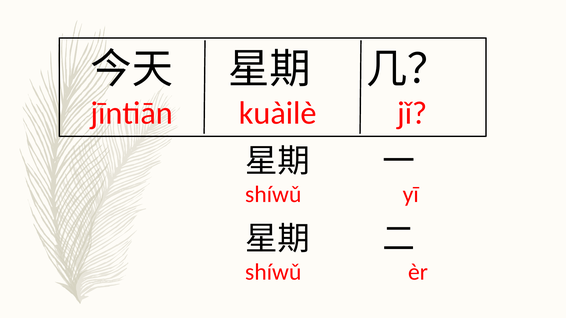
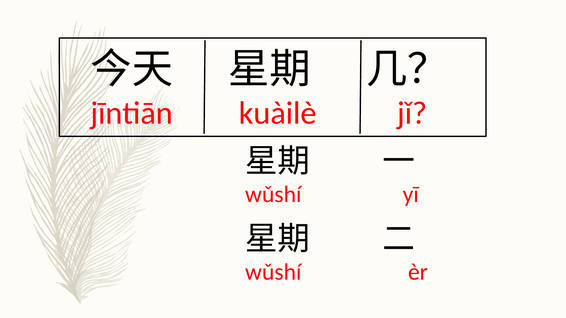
shíwǔ at (273, 195): shíwǔ -> wǔshí
shíwǔ at (273, 272): shíwǔ -> wǔshí
